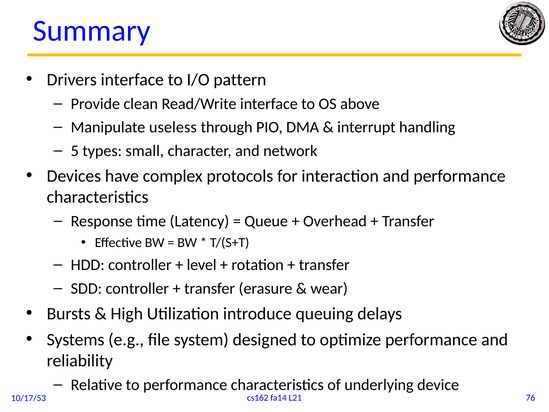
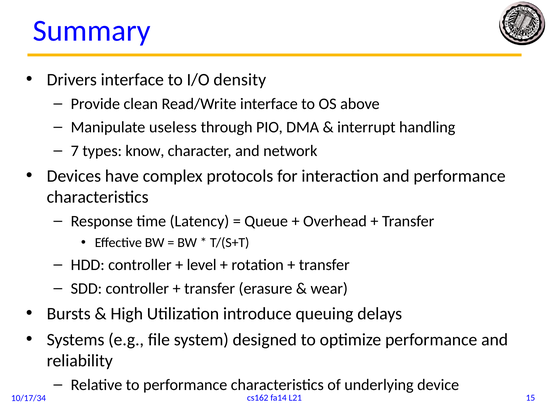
pattern: pattern -> density
5: 5 -> 7
small: small -> know
76: 76 -> 15
10/17/53: 10/17/53 -> 10/17/34
